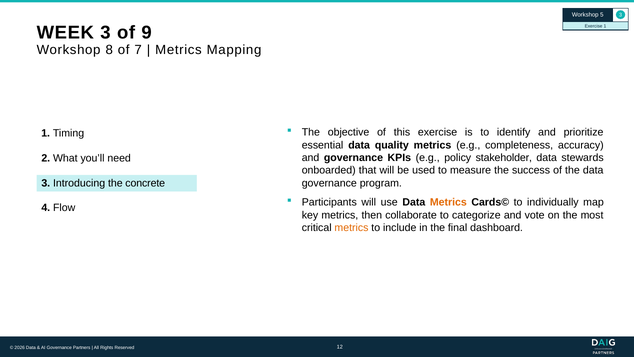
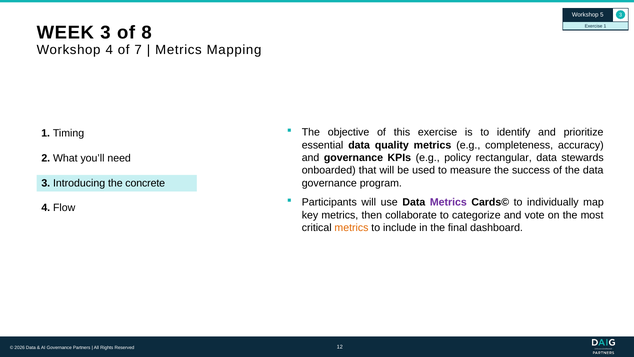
9: 9 -> 8
Workshop 8: 8 -> 4
stakeholder: stakeholder -> rectangular
Metrics at (448, 202) colour: orange -> purple
